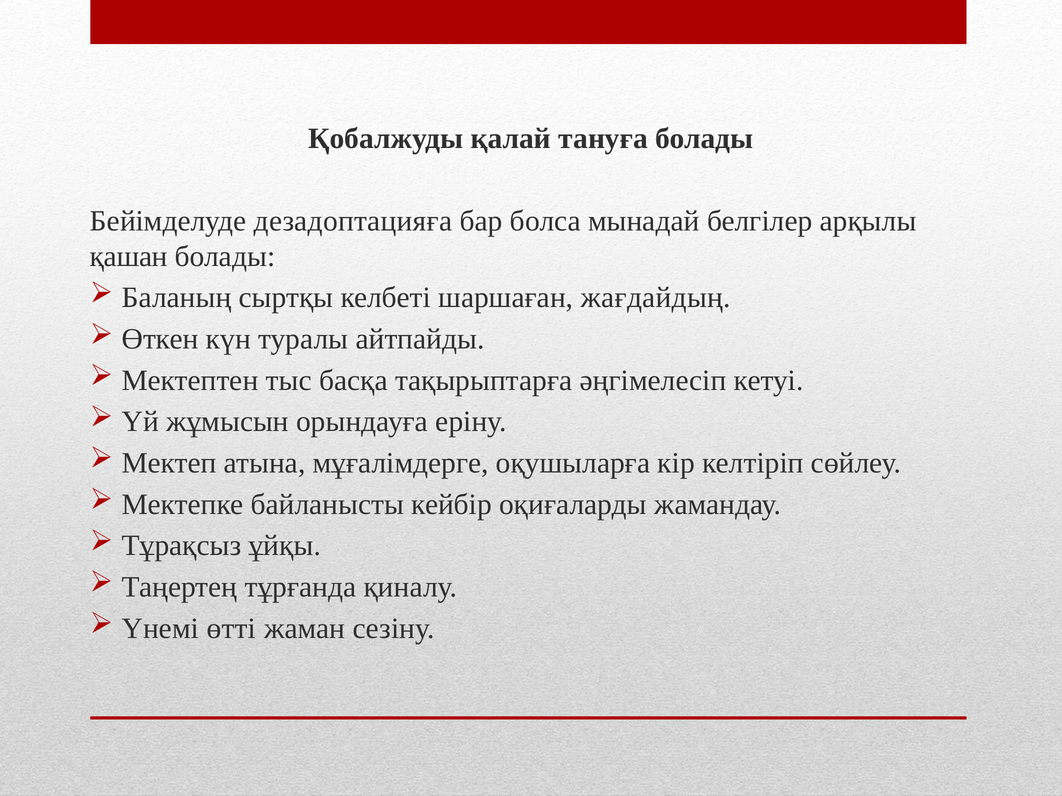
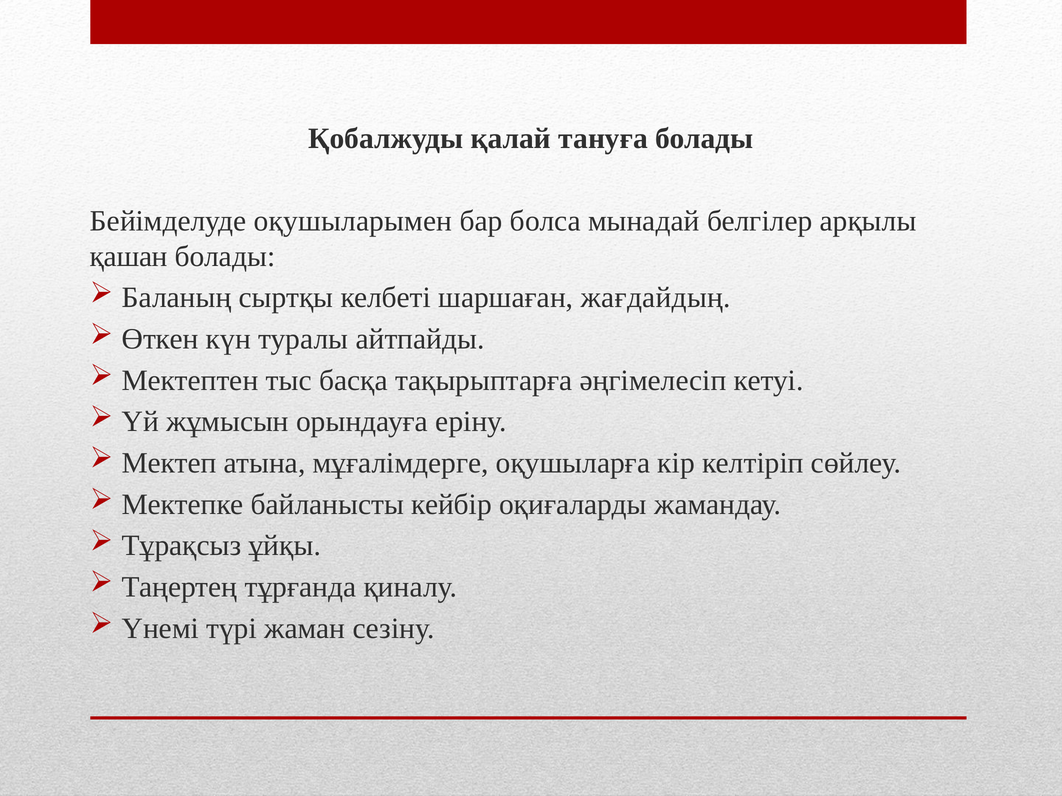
дезадоптацияға: дезадоптацияға -> оқушыларымен
өтті: өтті -> түрі
